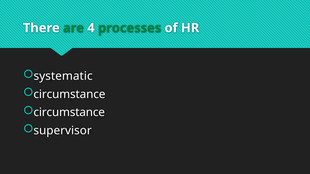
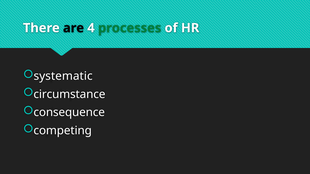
are colour: green -> black
circumstance at (69, 113): circumstance -> consequence
supervisor: supervisor -> competing
